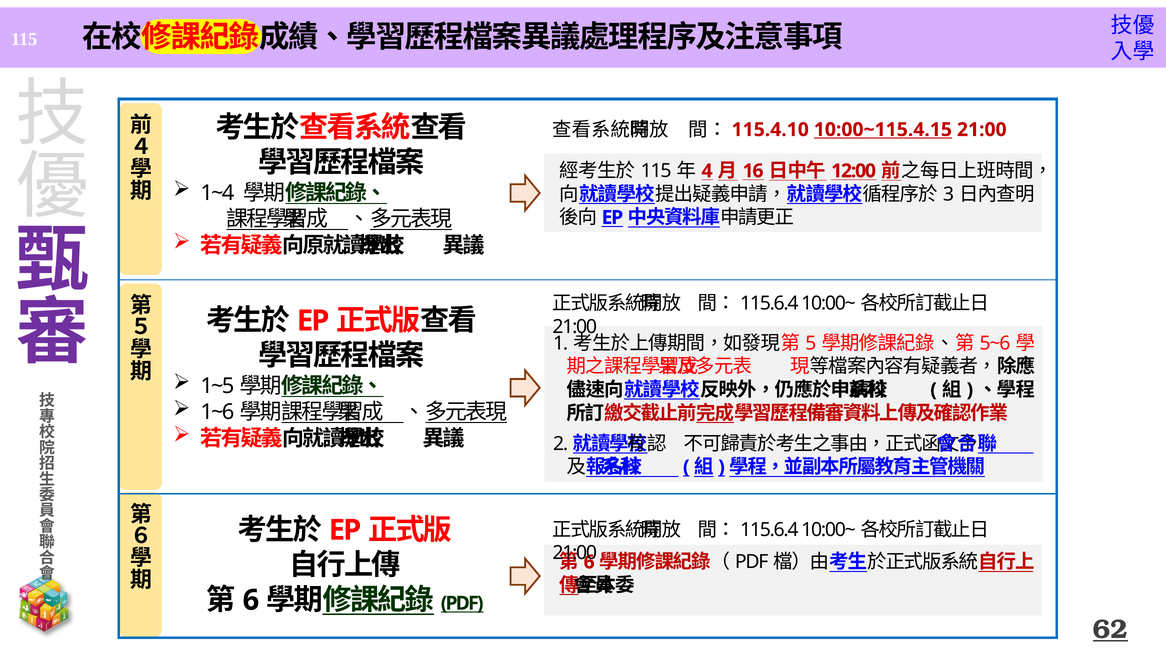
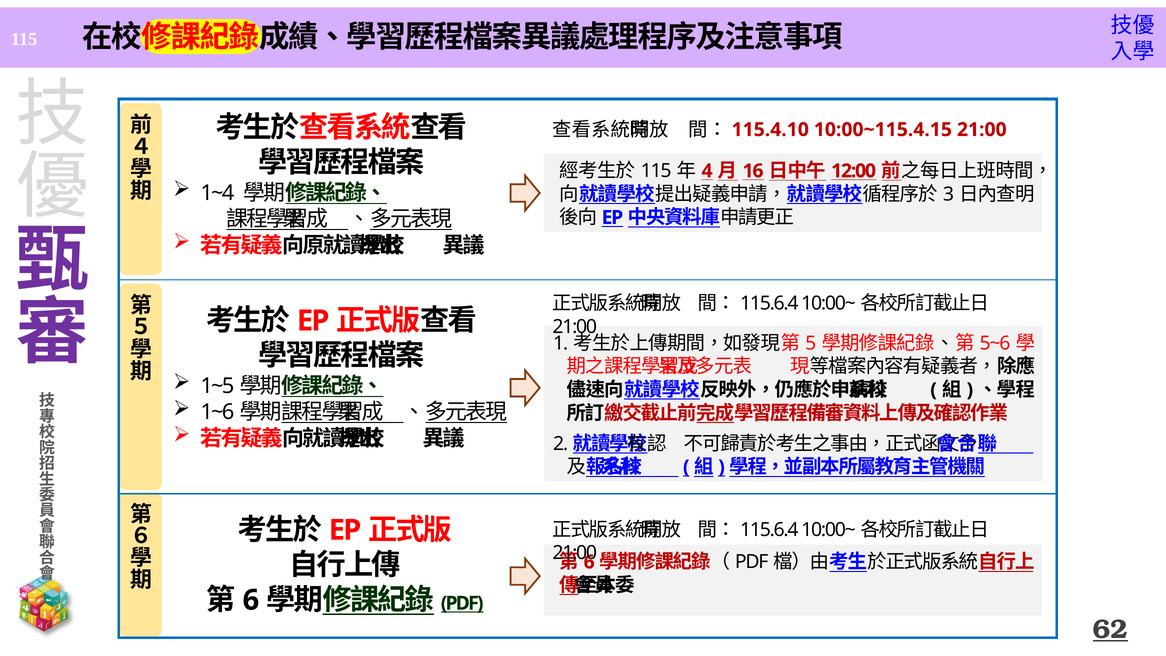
10:00~115.4.15 underline: present -> none
